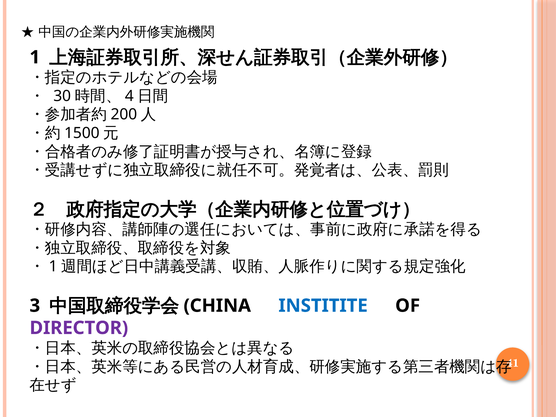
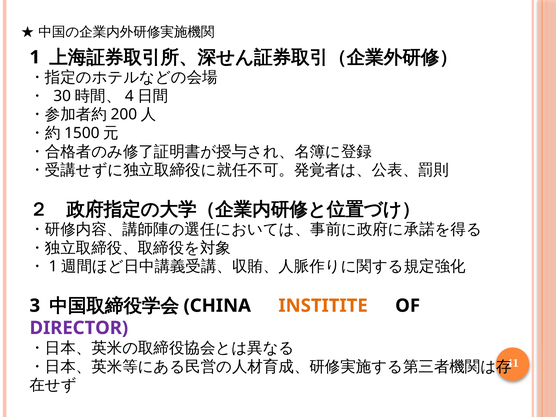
INSTITITE colour: blue -> orange
